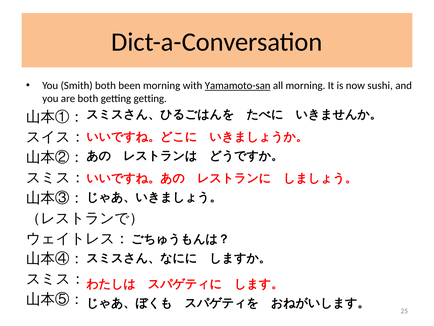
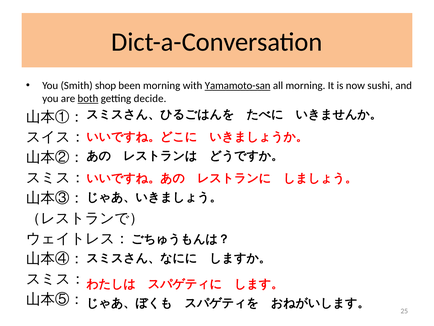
Smith both: both -> shop
both at (88, 98) underline: none -> present
getting getting: getting -> decide
